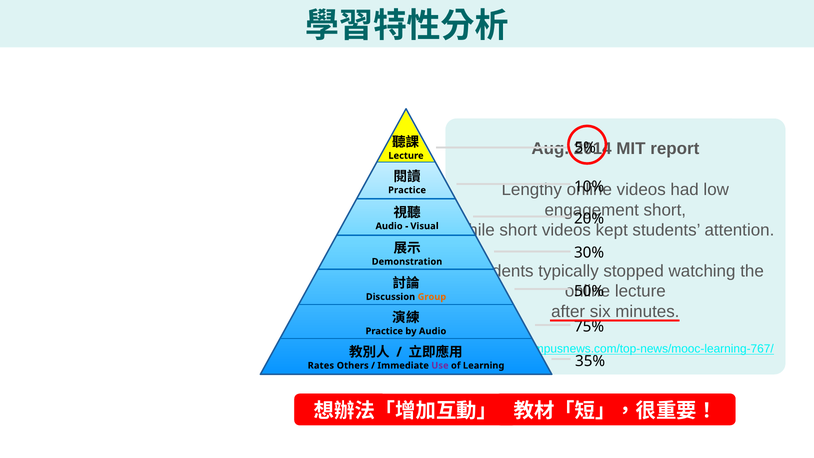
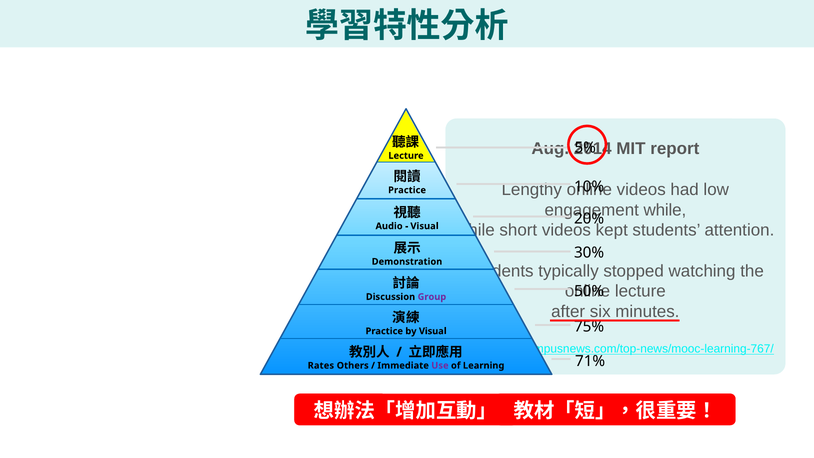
short at (665, 210): short -> while
Group colour: orange -> purple
by Audio: Audio -> Visual
35%: 35% -> 71%
